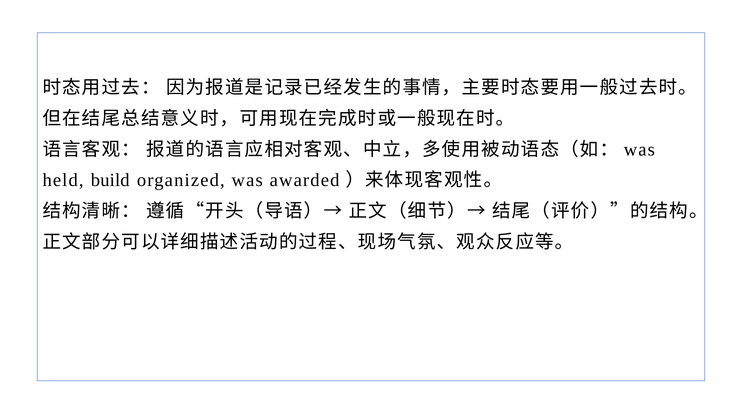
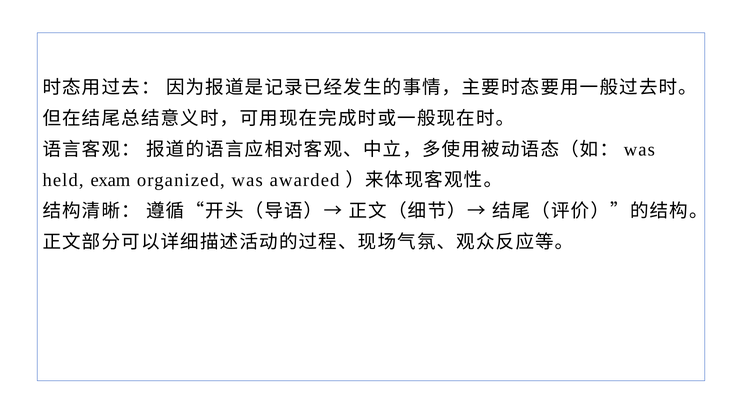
build: build -> exam
